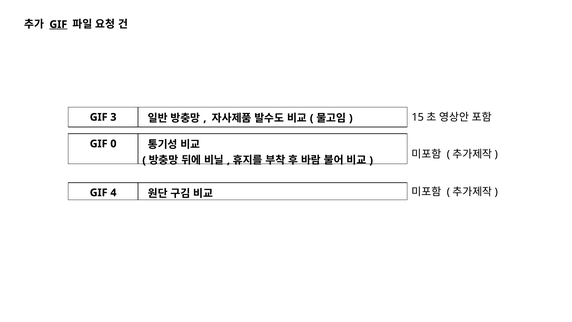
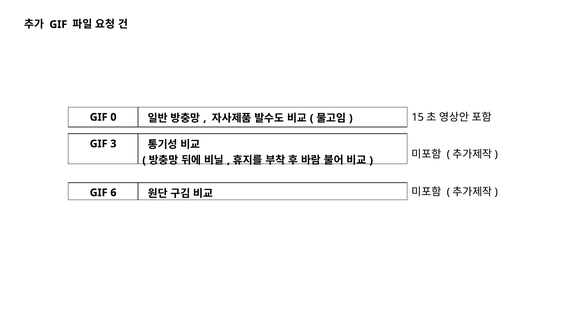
GIF at (58, 24) underline: present -> none
3: 3 -> 0
0: 0 -> 3
4: 4 -> 6
